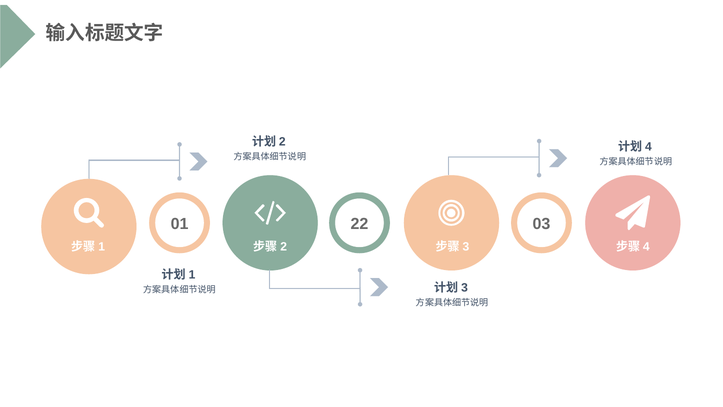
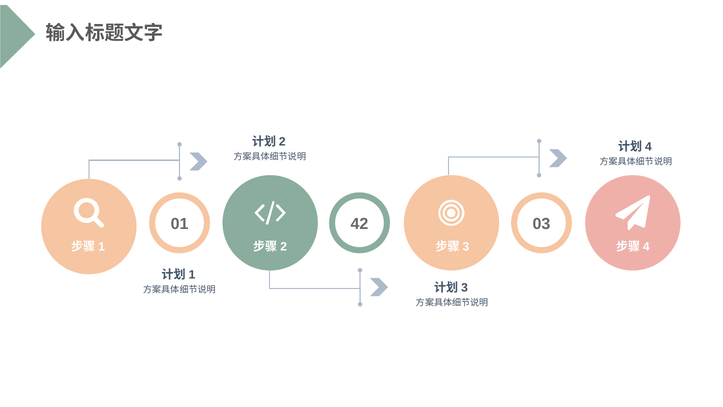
22: 22 -> 42
